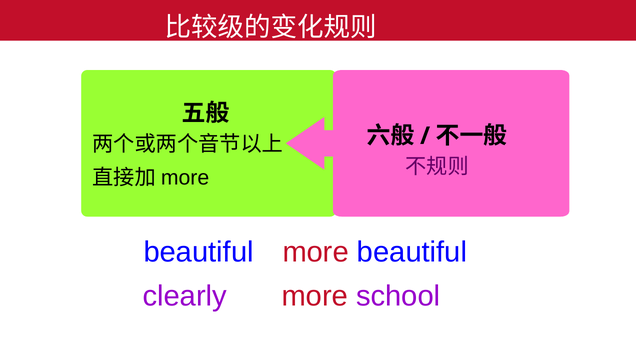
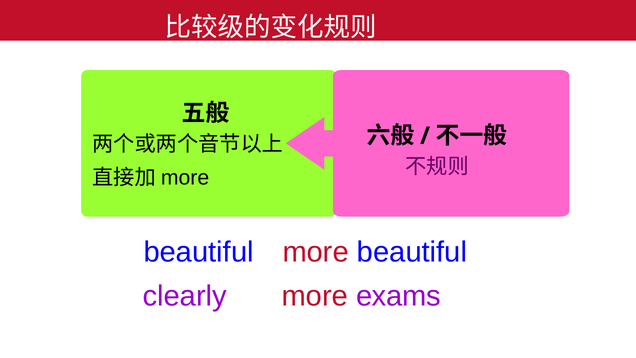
school: school -> exams
